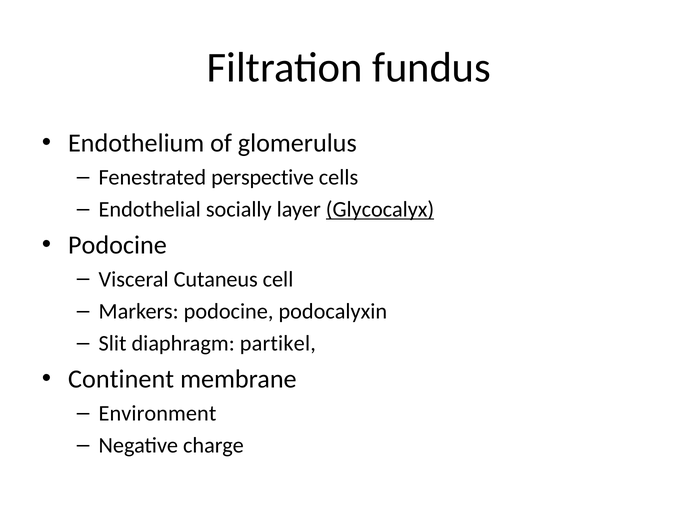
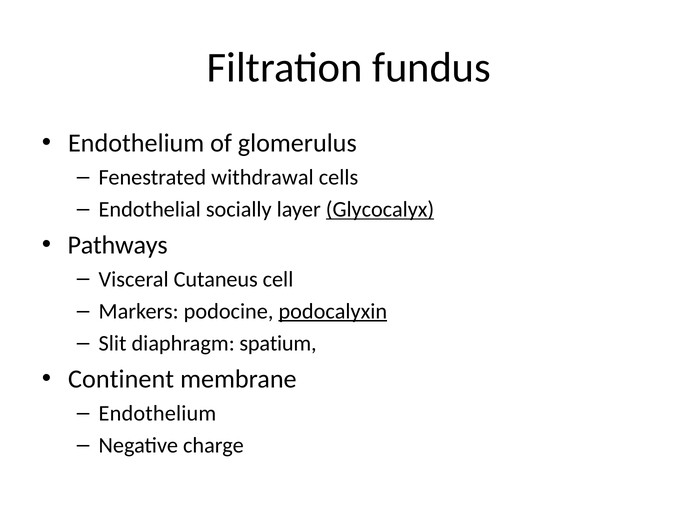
perspective: perspective -> withdrawal
Podocine at (117, 245): Podocine -> Pathways
podocalyxin underline: none -> present
partikel: partikel -> spatium
Environment at (157, 414): Environment -> Endothelium
